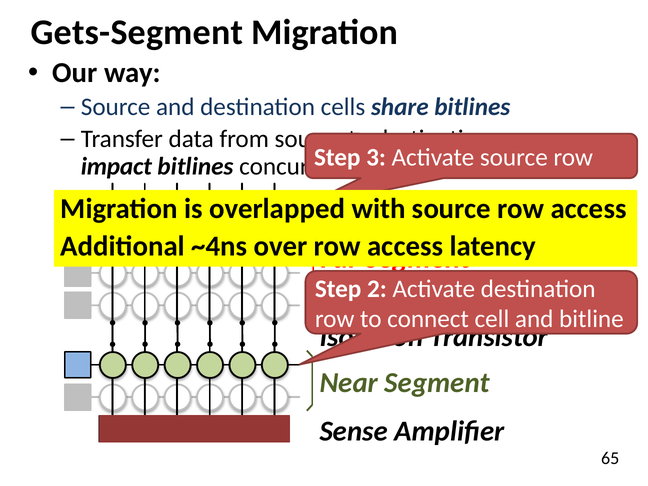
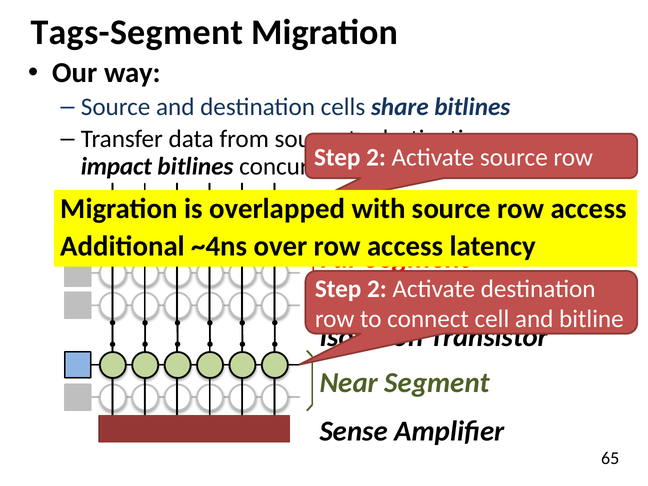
Gets-Segment: Gets-Segment -> Tags-Segment
3 at (376, 158): 3 -> 2
